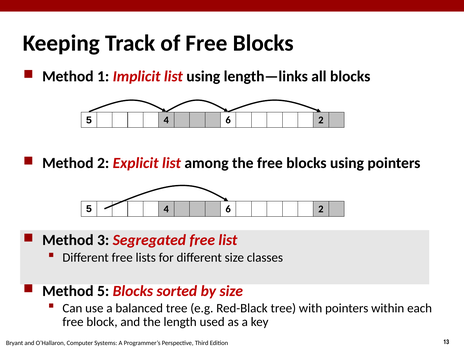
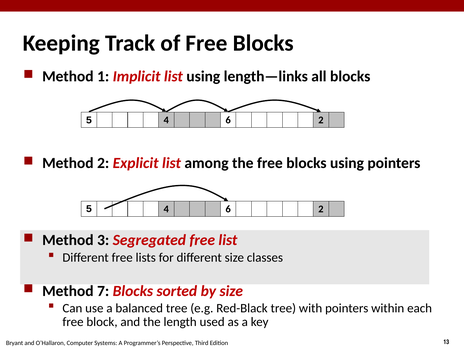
Method 5: 5 -> 7
